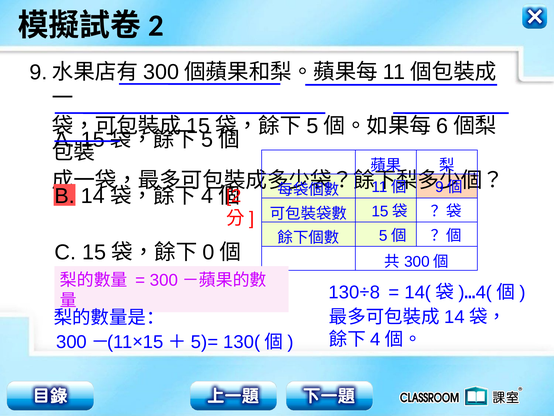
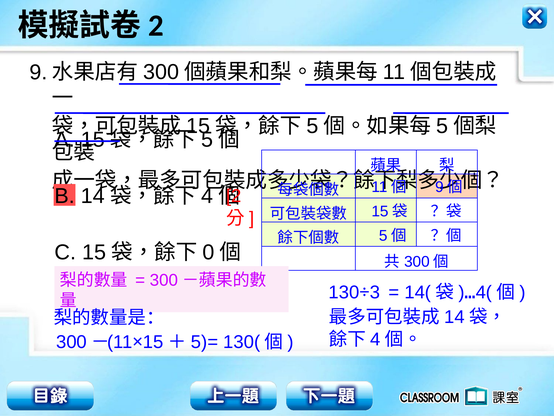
6 at (442, 126): 6 -> 5
8: 8 -> 3
